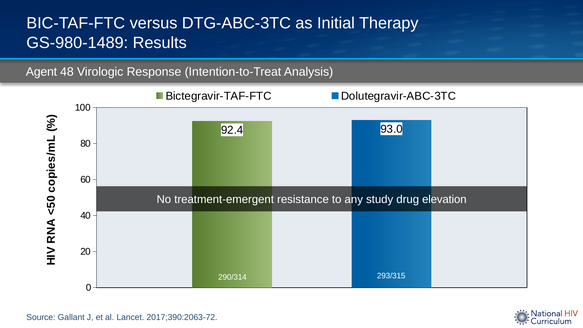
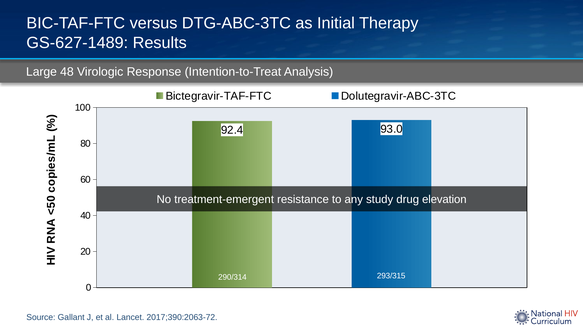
GS-980-1489: GS-980-1489 -> GS-627-1489
Agent: Agent -> Large
